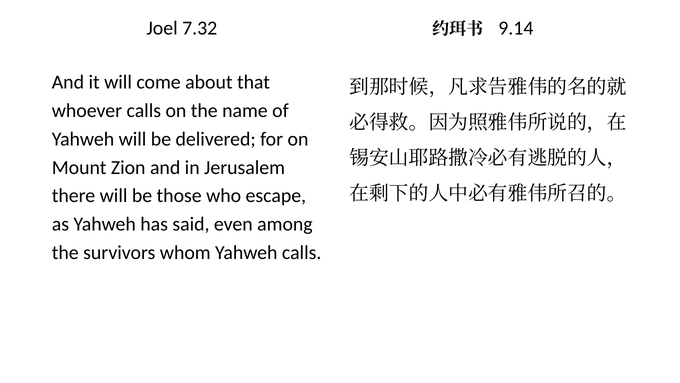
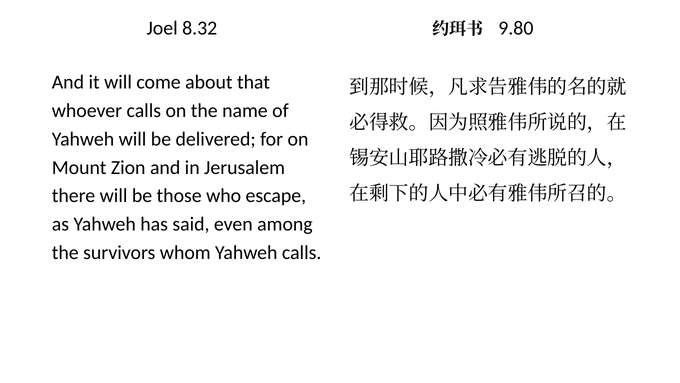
7.32: 7.32 -> 8.32
9.14: 9.14 -> 9.80
